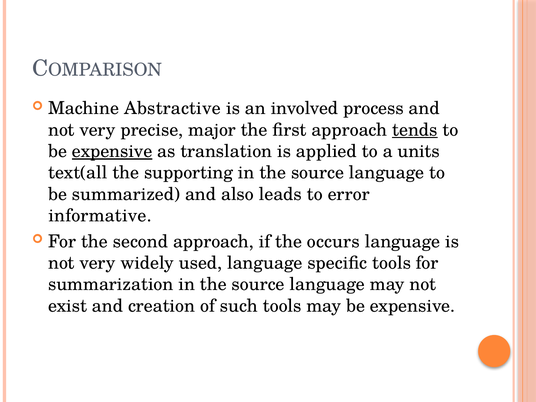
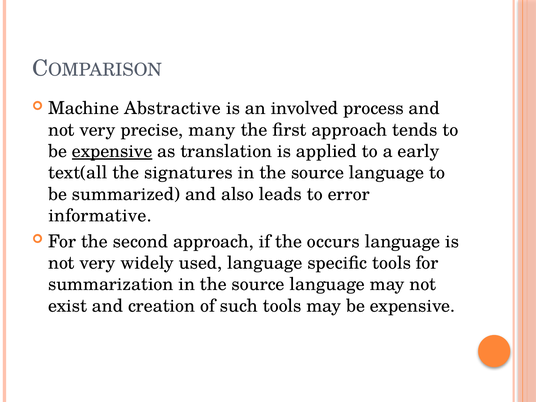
major: major -> many
tends underline: present -> none
units: units -> early
supporting: supporting -> signatures
